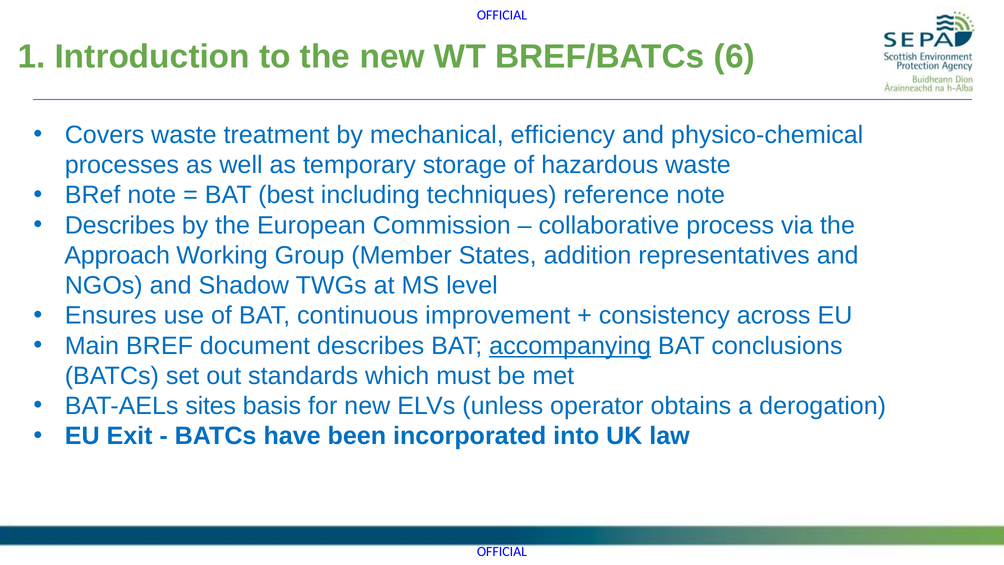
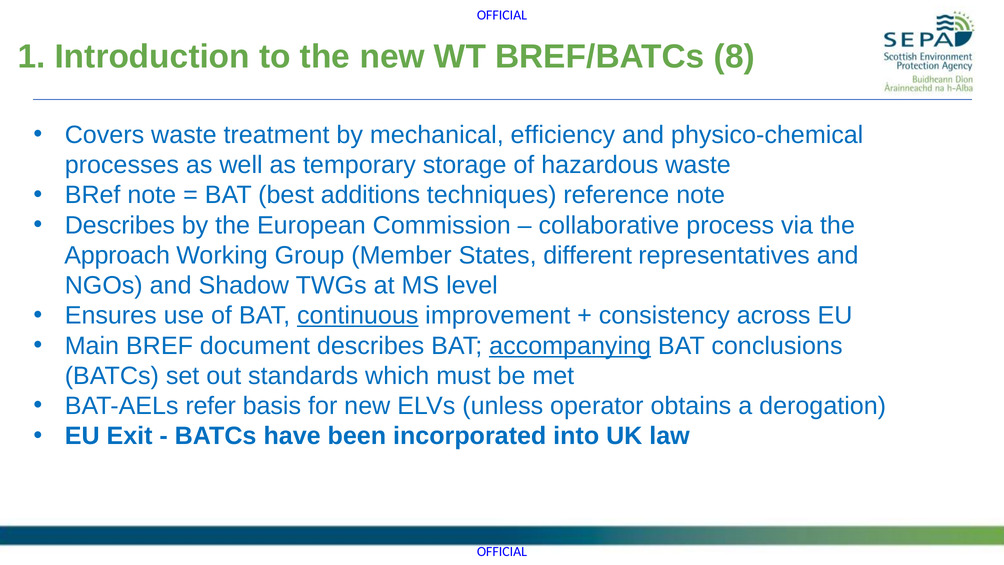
6: 6 -> 8
including: including -> additions
addition: addition -> different
continuous underline: none -> present
sites: sites -> refer
